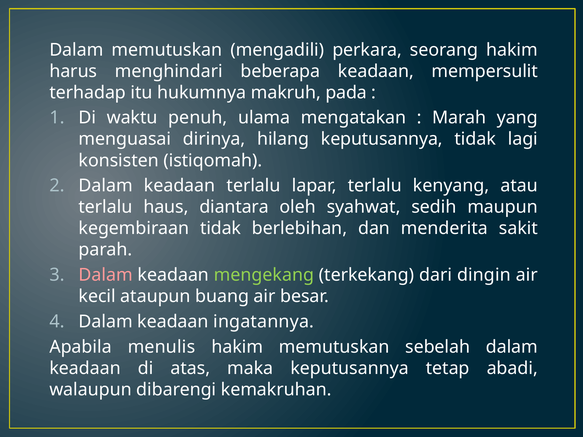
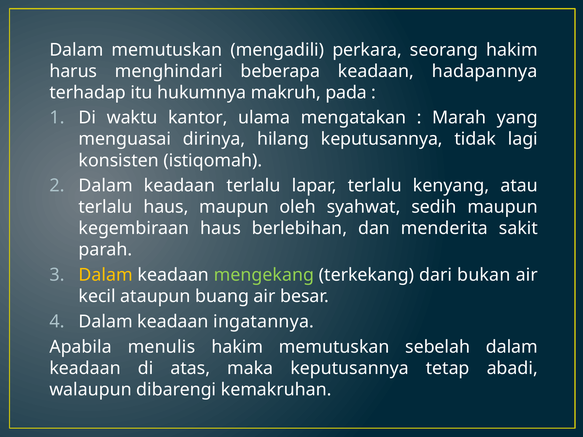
mempersulit: mempersulit -> hadapannya
penuh: penuh -> kantor
haus diantara: diantara -> maupun
kegembiraan tidak: tidak -> haus
Dalam at (106, 275) colour: pink -> yellow
dingin: dingin -> bukan
